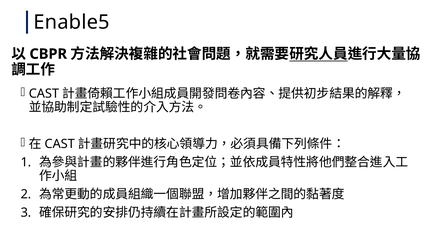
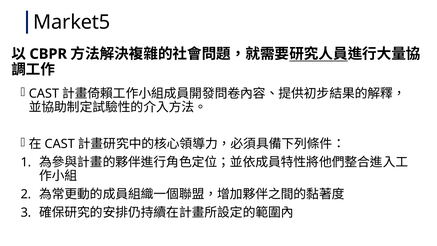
Enable5: Enable5 -> Market5
